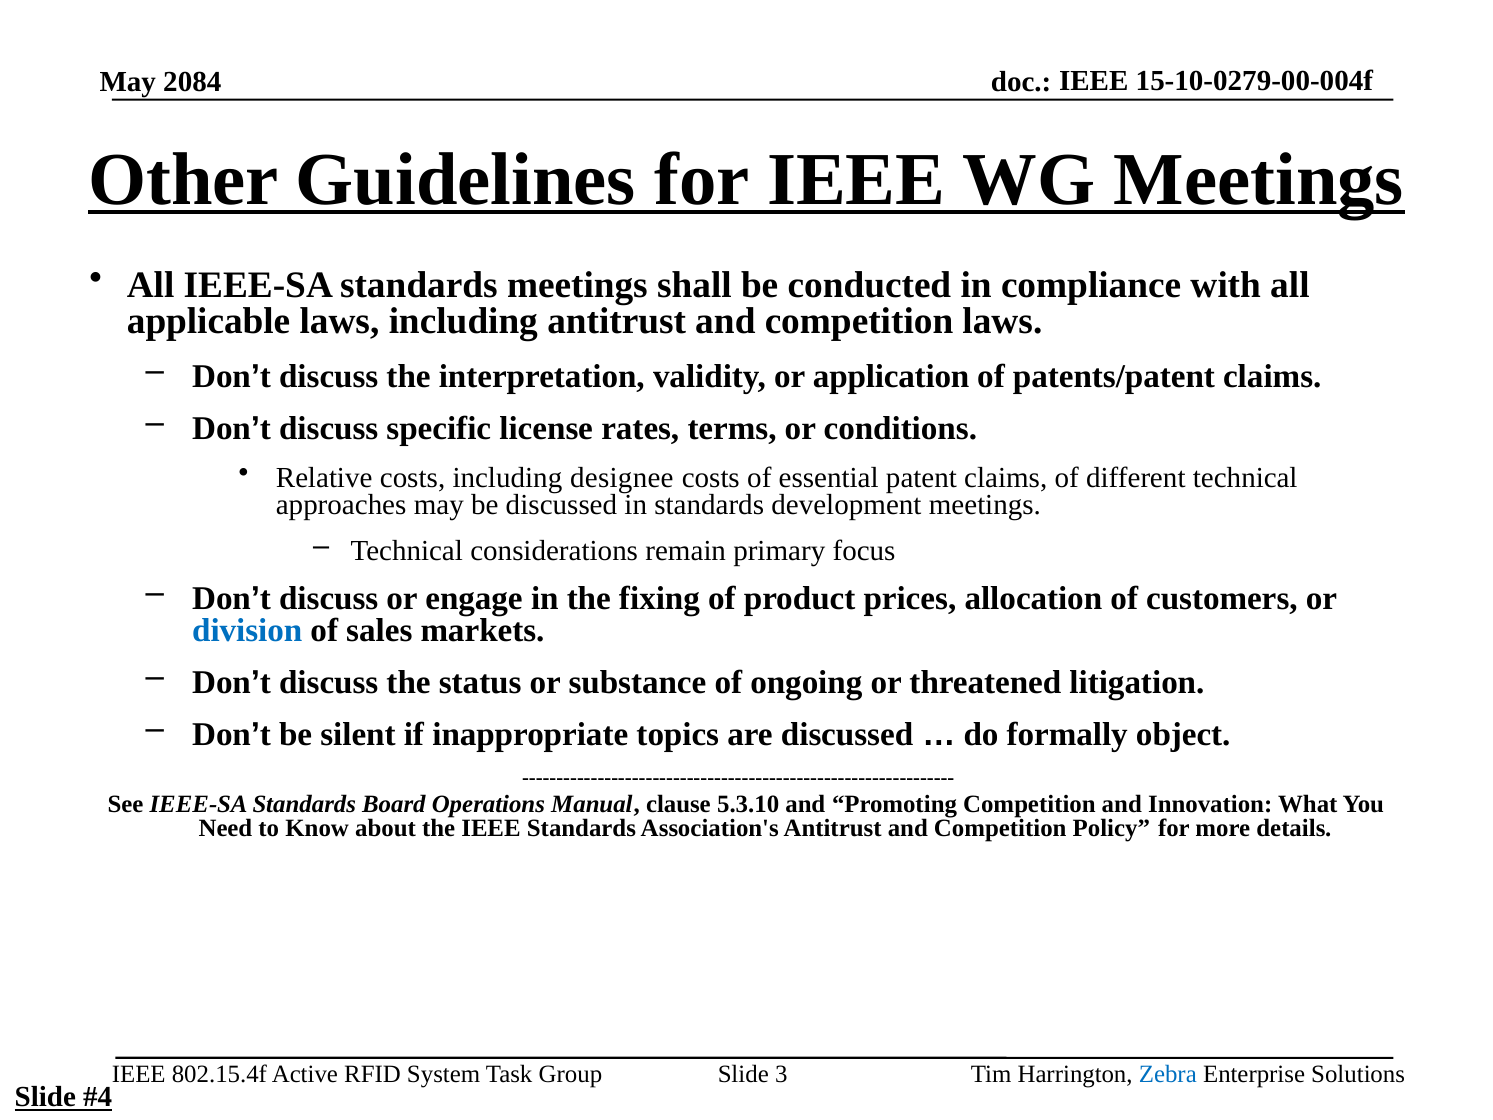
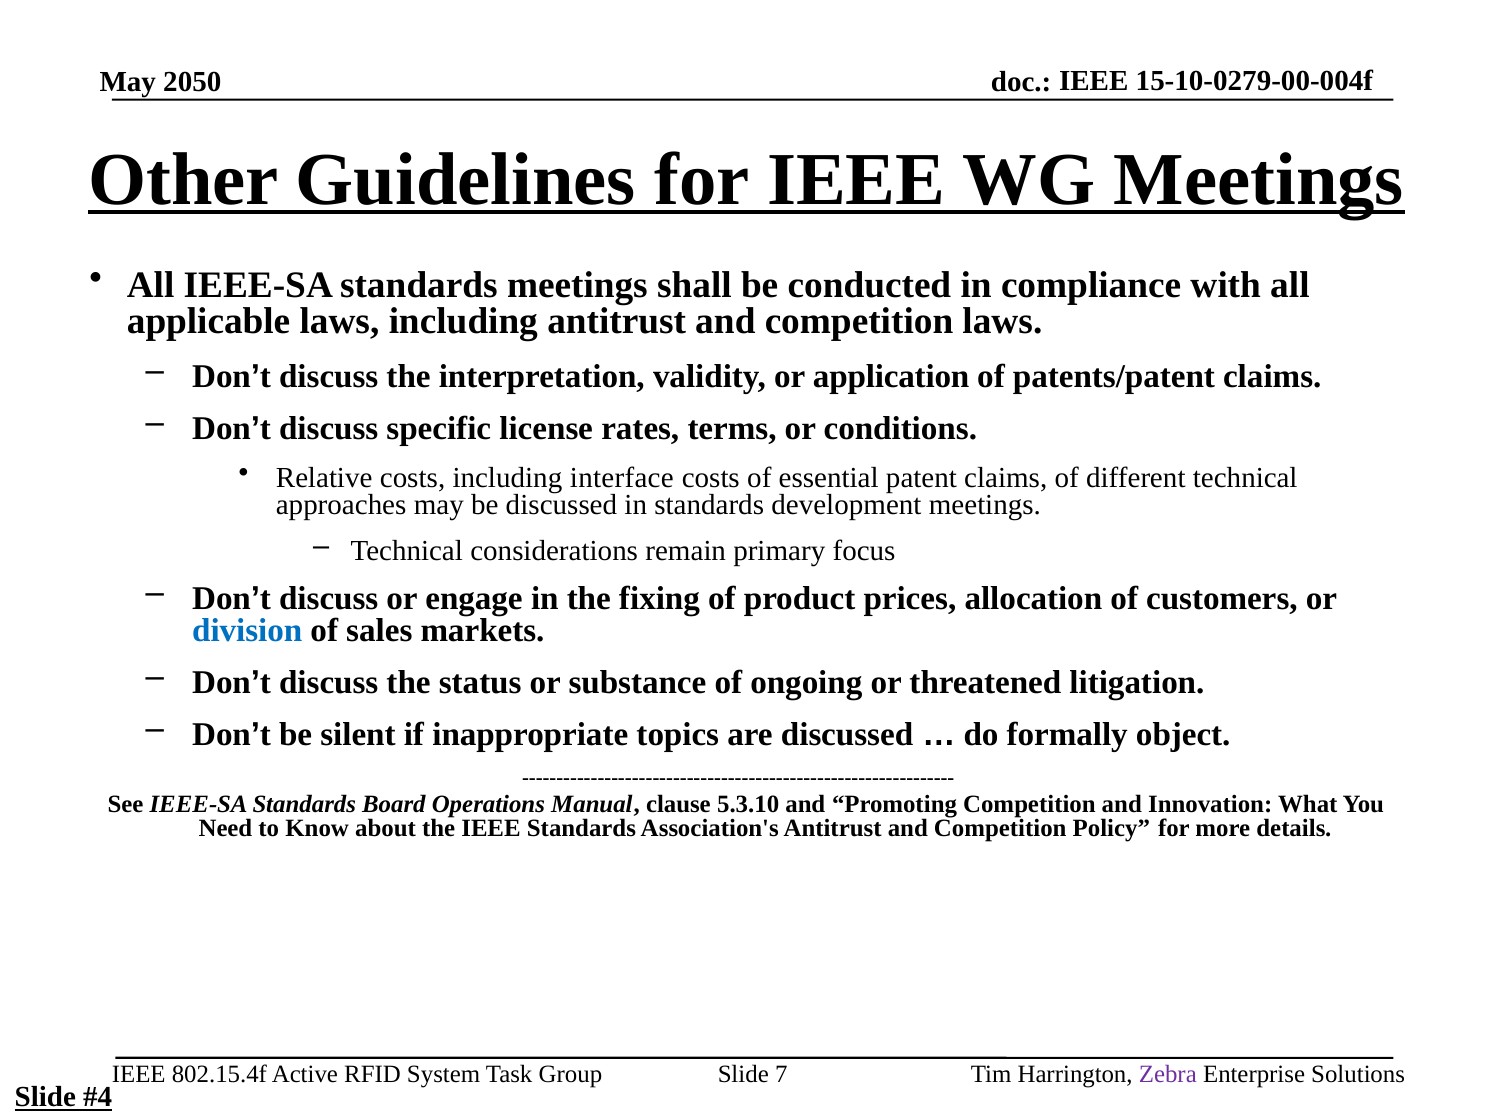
2084: 2084 -> 2050
designee: designee -> interface
Zebra colour: blue -> purple
3: 3 -> 7
